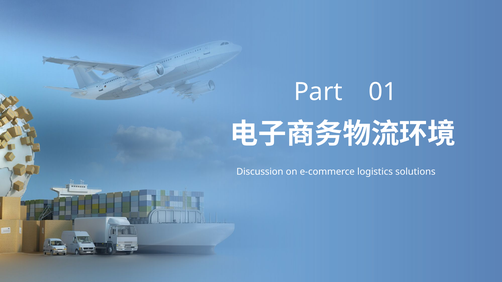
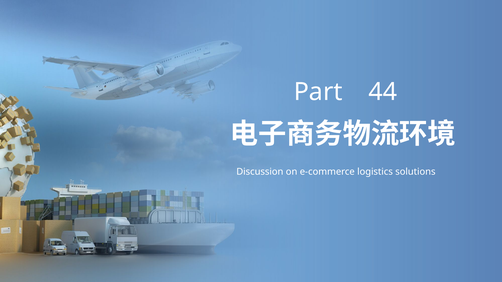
01: 01 -> 44
